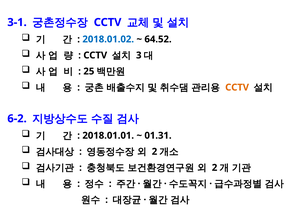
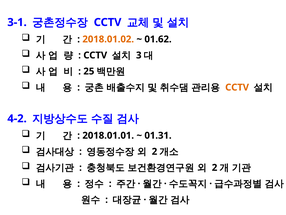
2018.01.02 colour: blue -> orange
64.52: 64.52 -> 01.62
6-2: 6-2 -> 4-2
